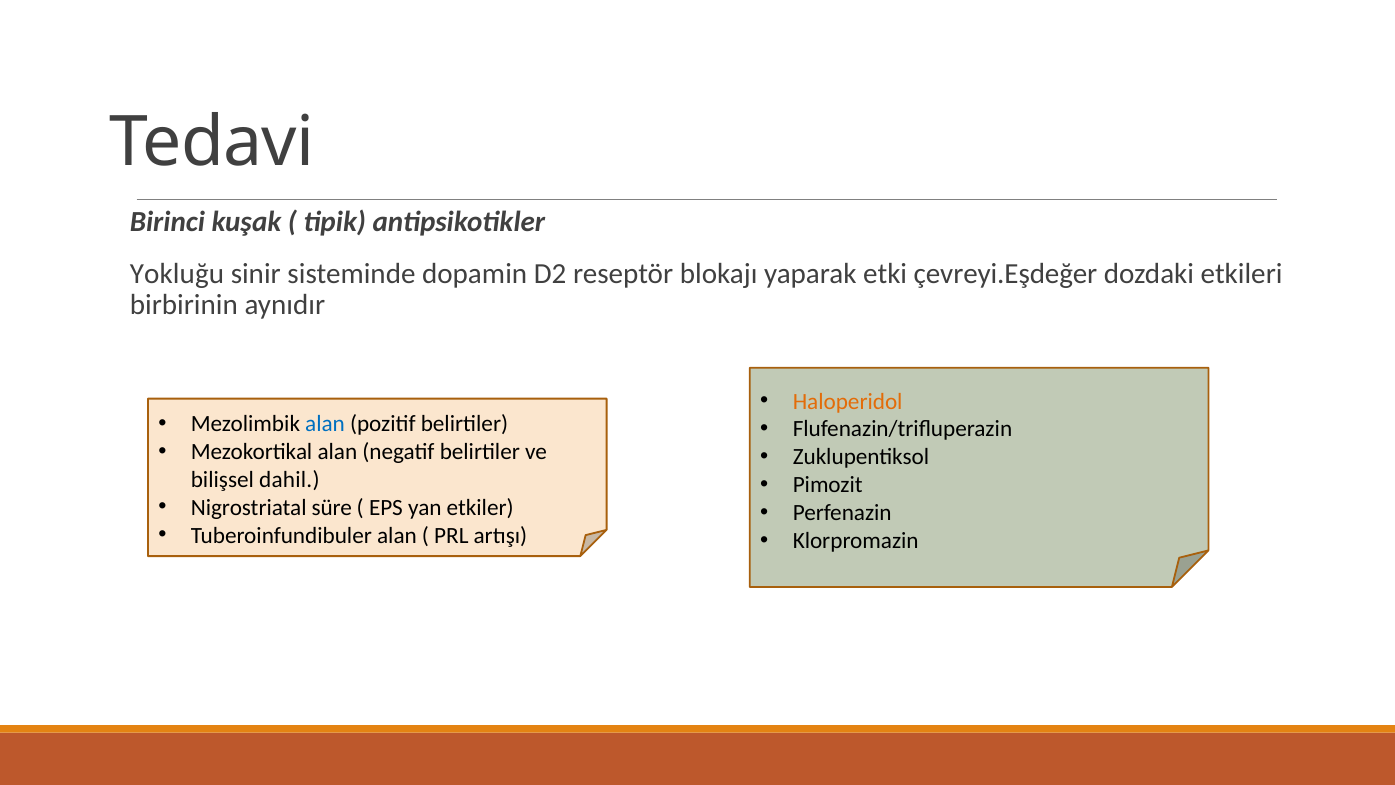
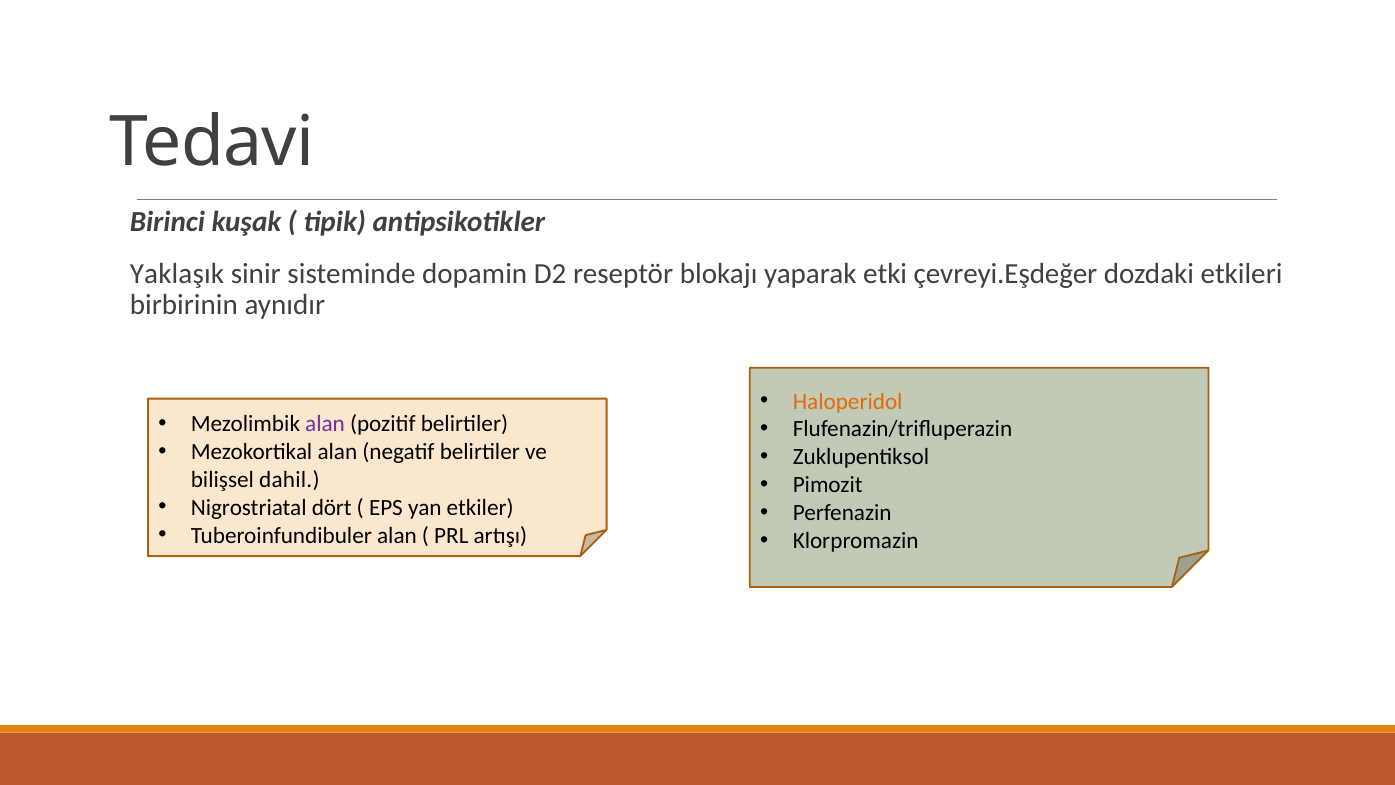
Yokluğu: Yokluğu -> Yaklaşık
alan at (325, 424) colour: blue -> purple
süre: süre -> dört
